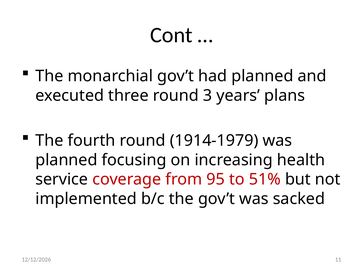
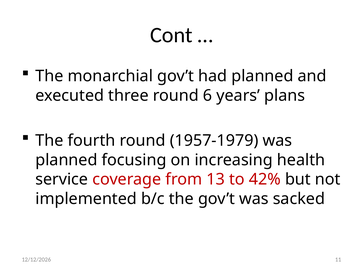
3: 3 -> 6
1914-1979: 1914-1979 -> 1957-1979
95: 95 -> 13
51%: 51% -> 42%
